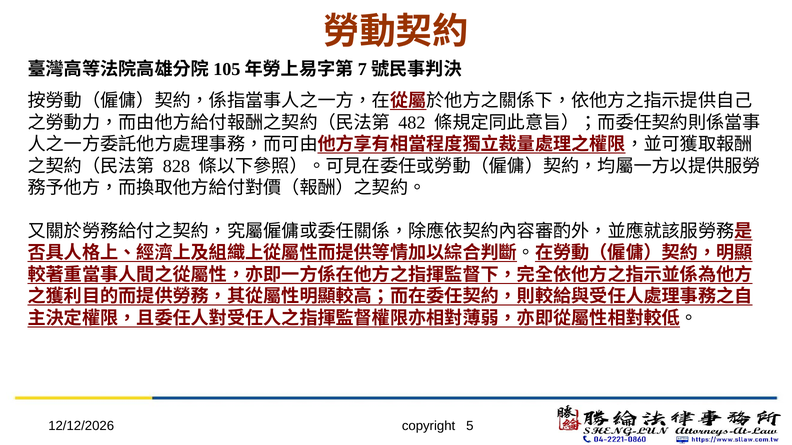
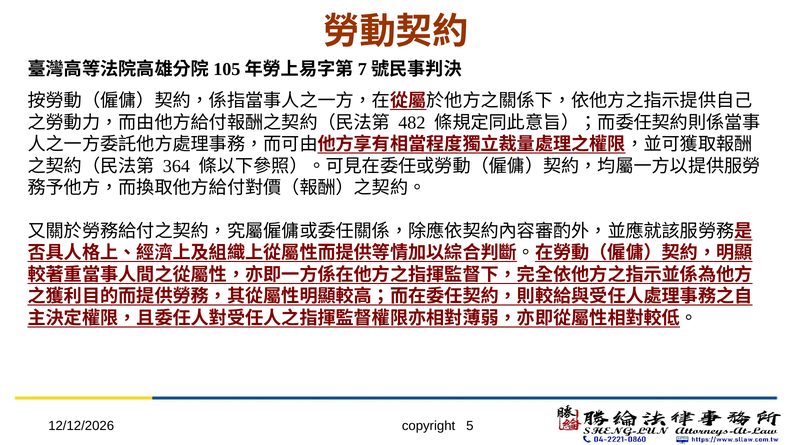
828: 828 -> 364
